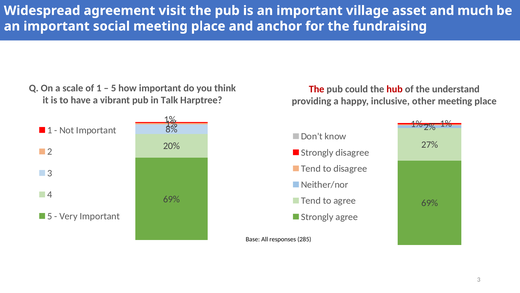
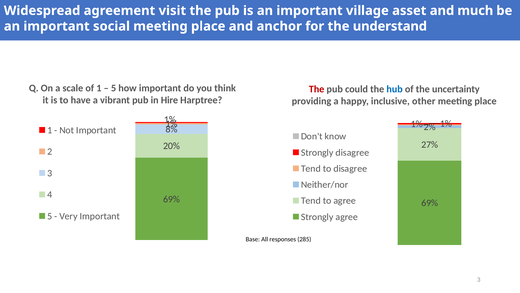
fundraising: fundraising -> understand
hub colour: red -> blue
understand: understand -> uncertainty
Talk: Talk -> Hire
